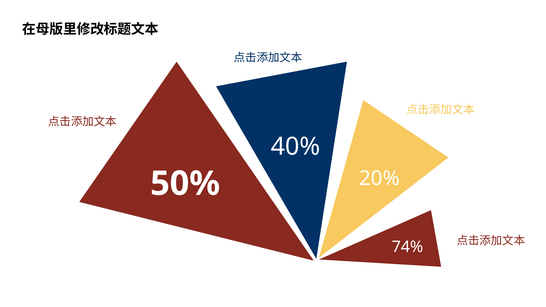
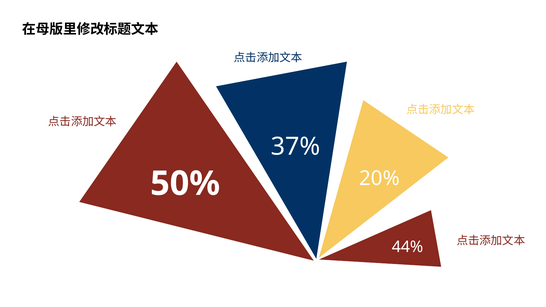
40%: 40% -> 37%
74%: 74% -> 44%
